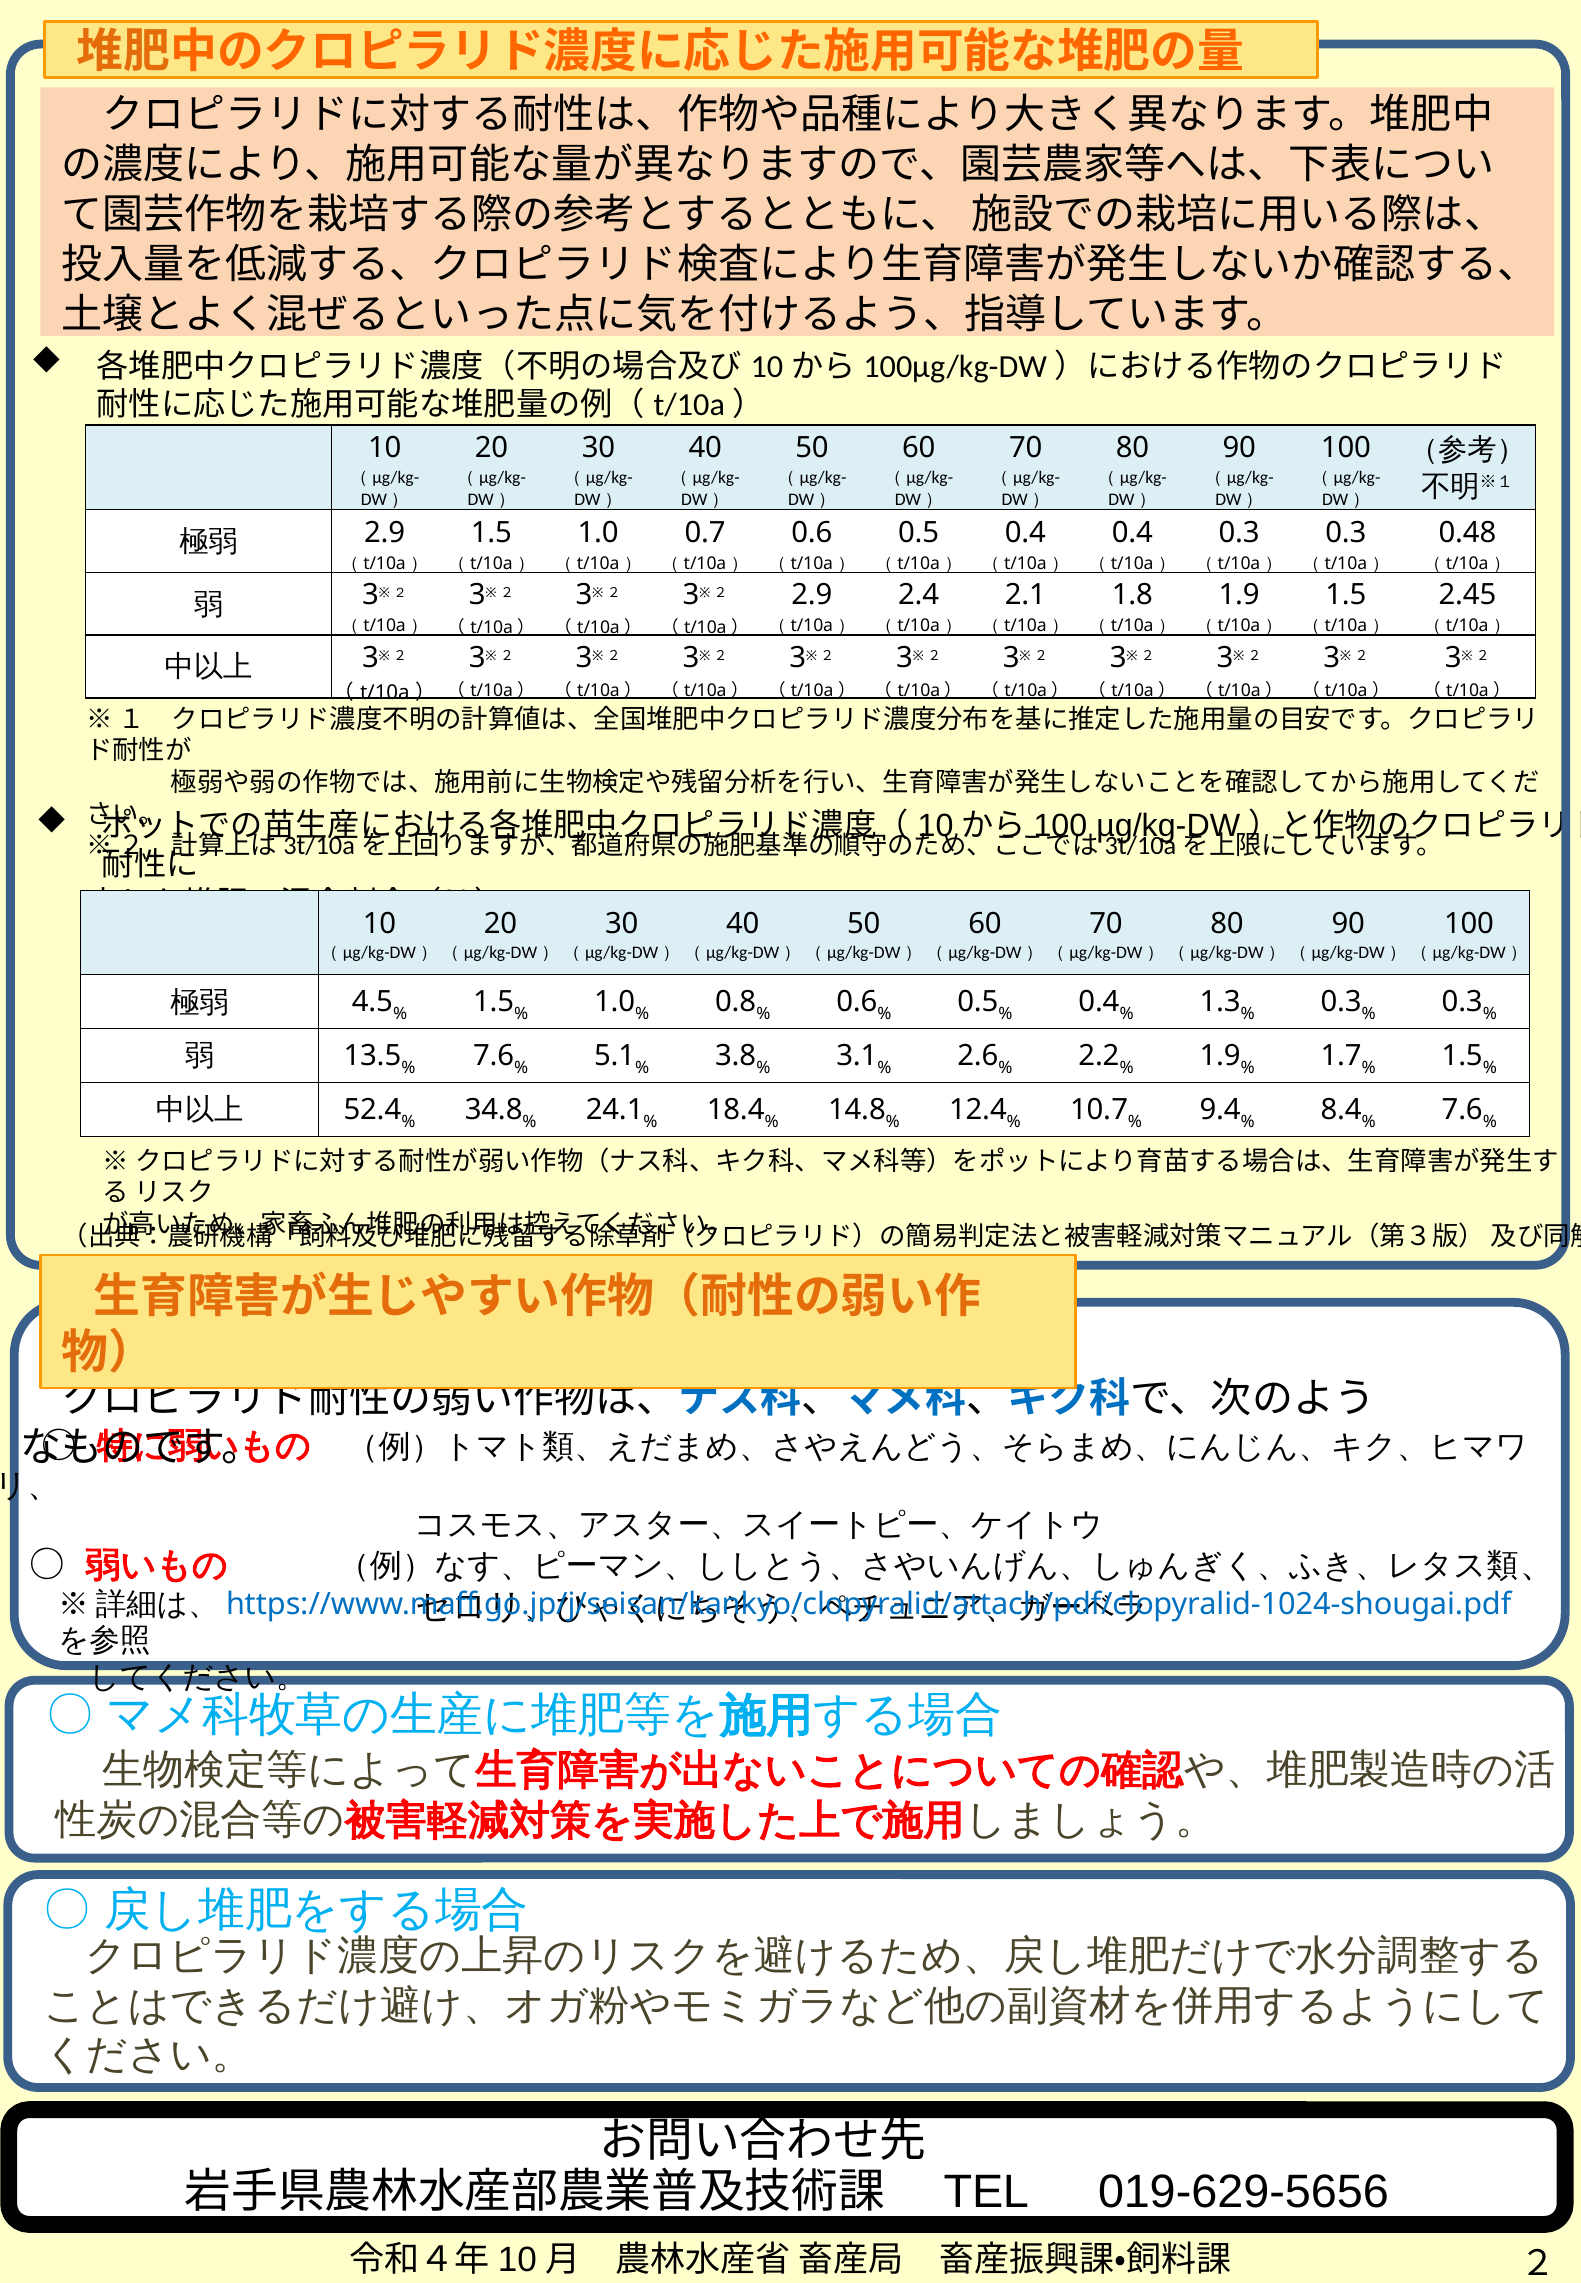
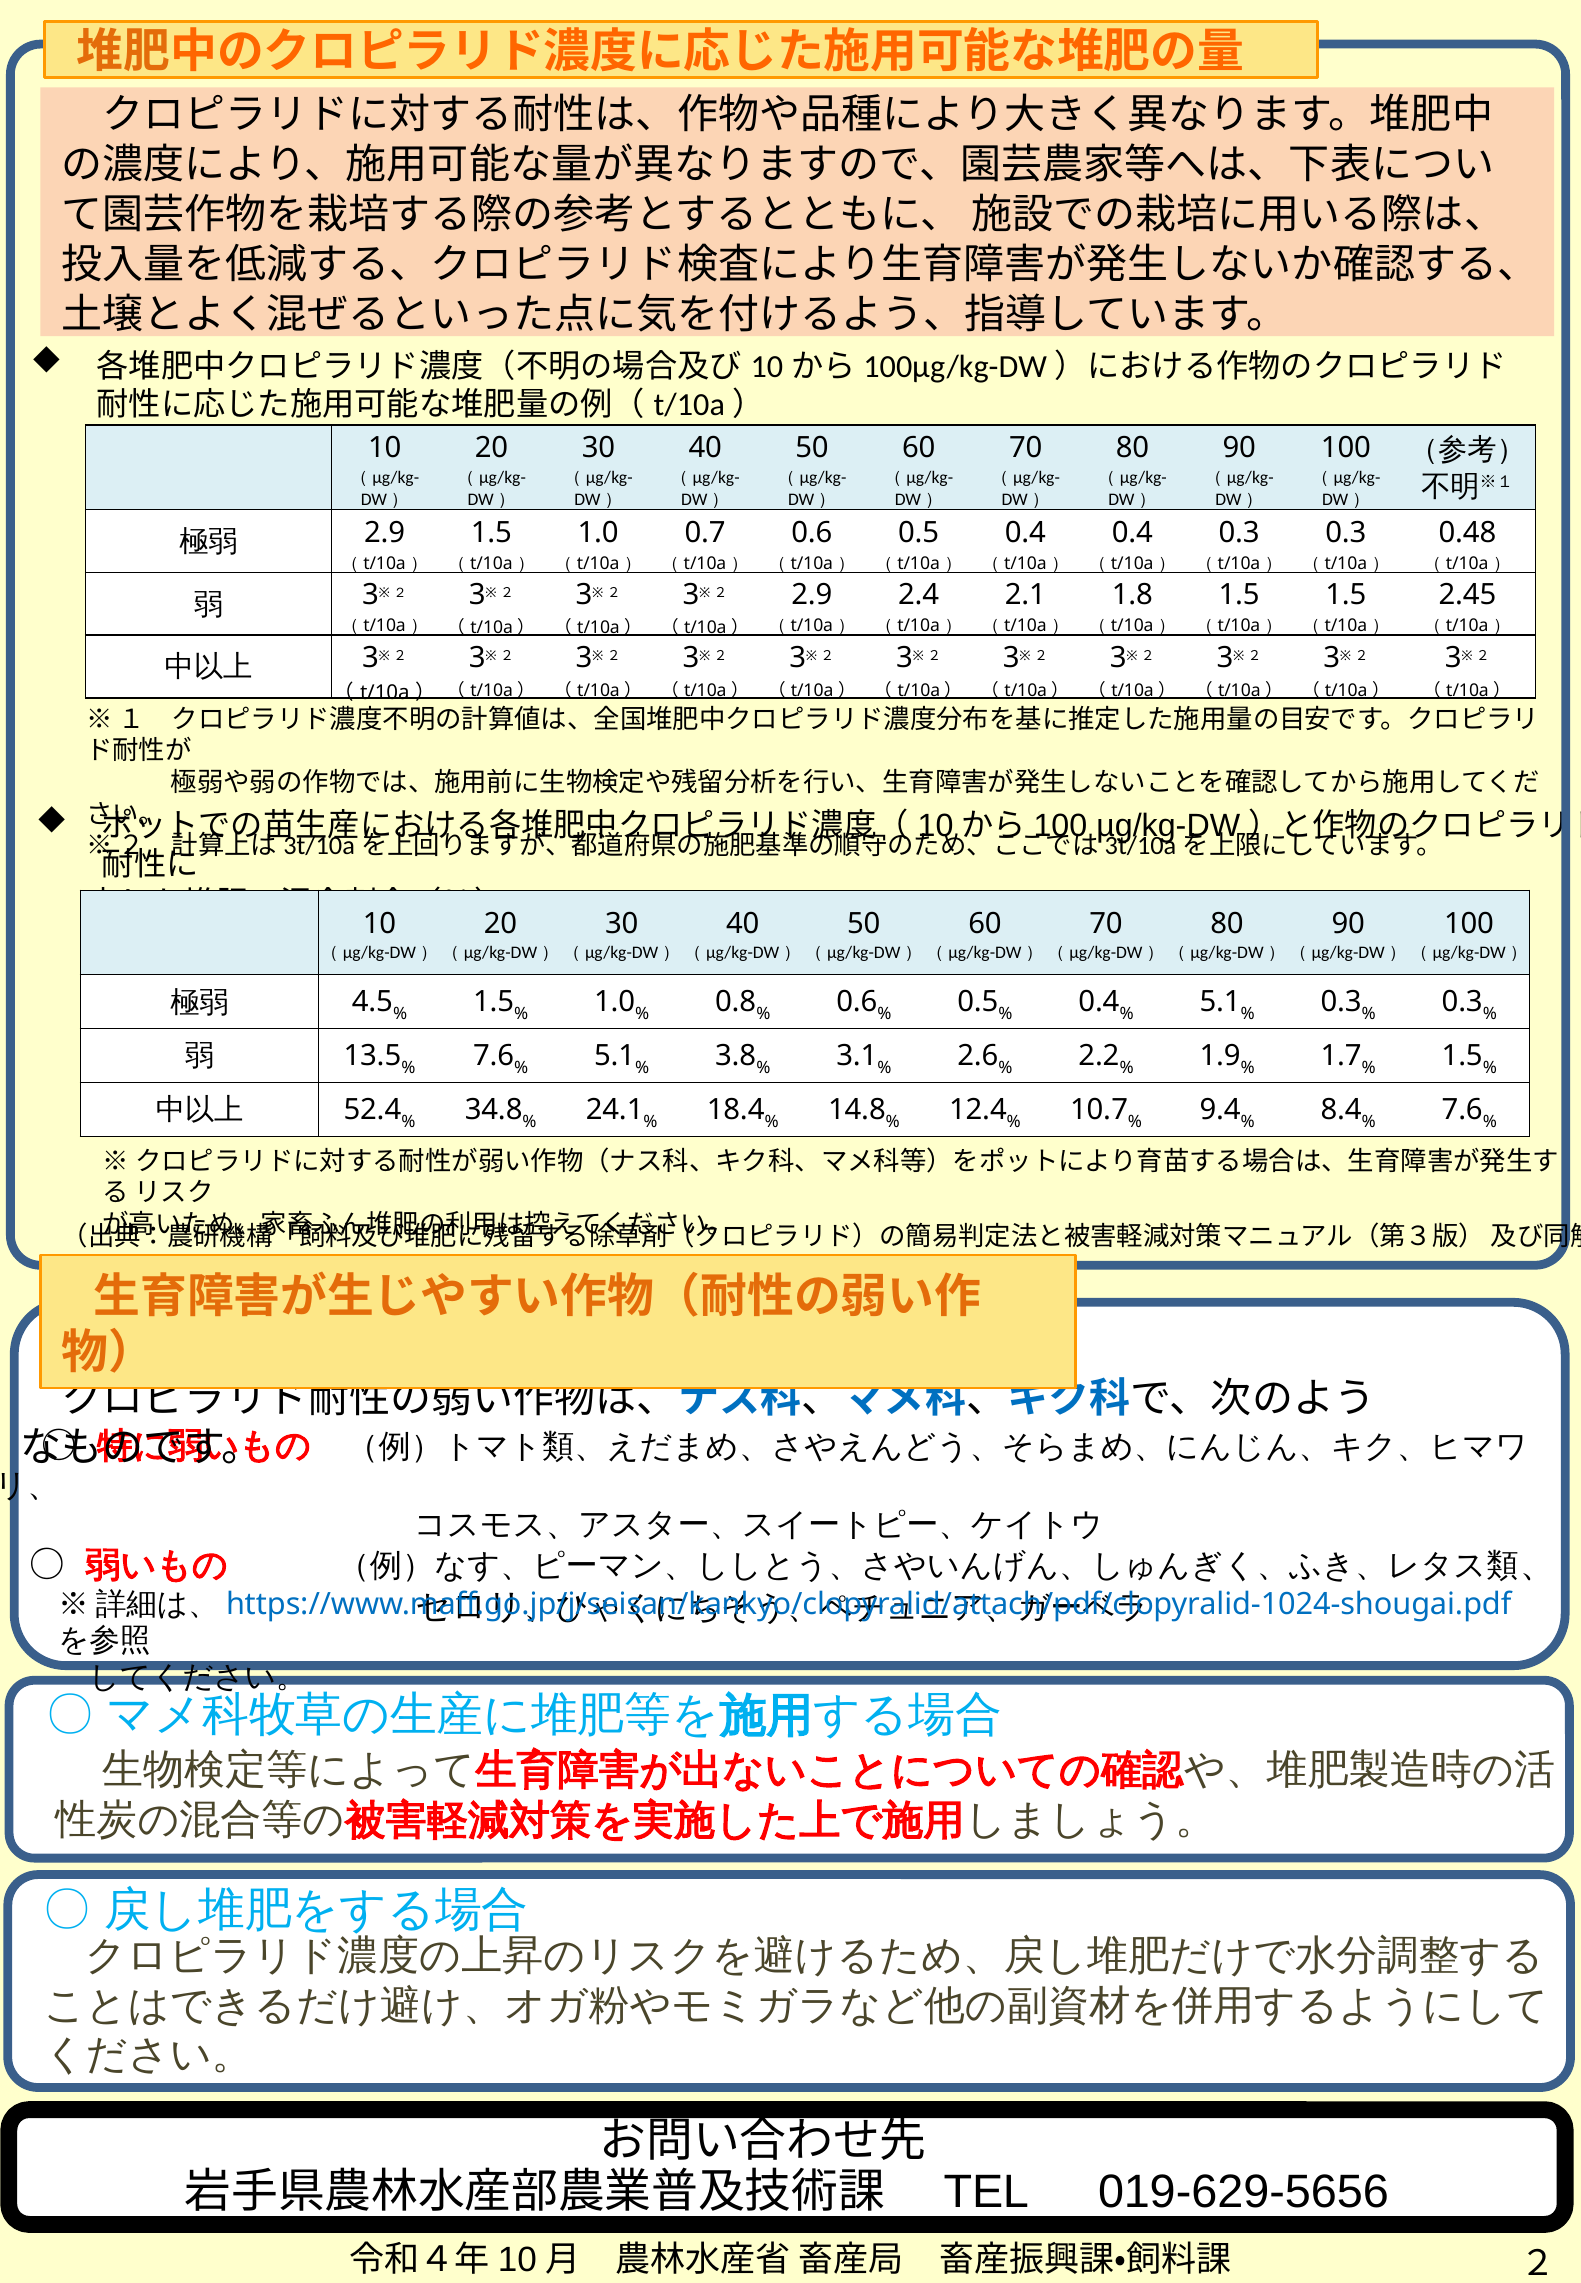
1.9 at (1239, 595): 1.9 -> 1.5
1.3 at (1220, 1003): 1.3 -> 5.1
